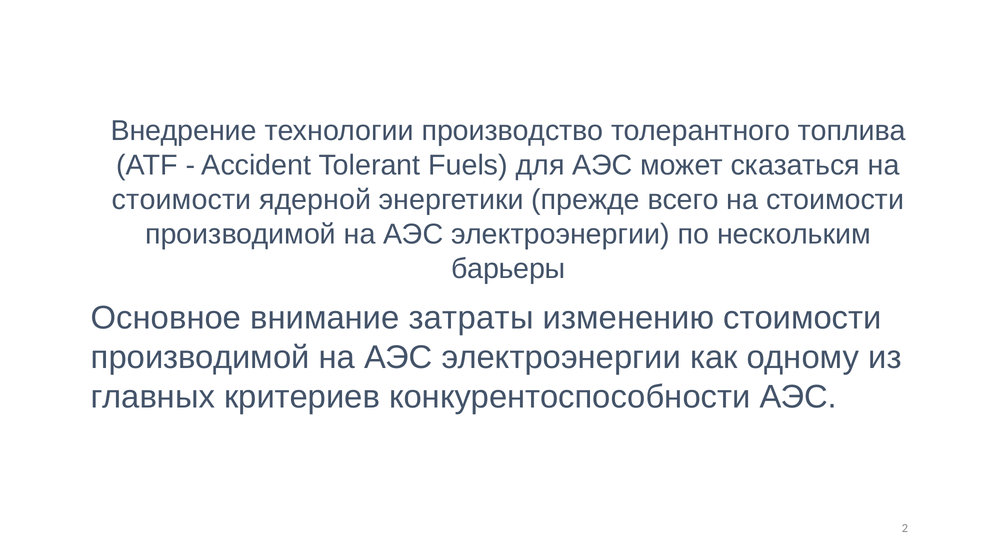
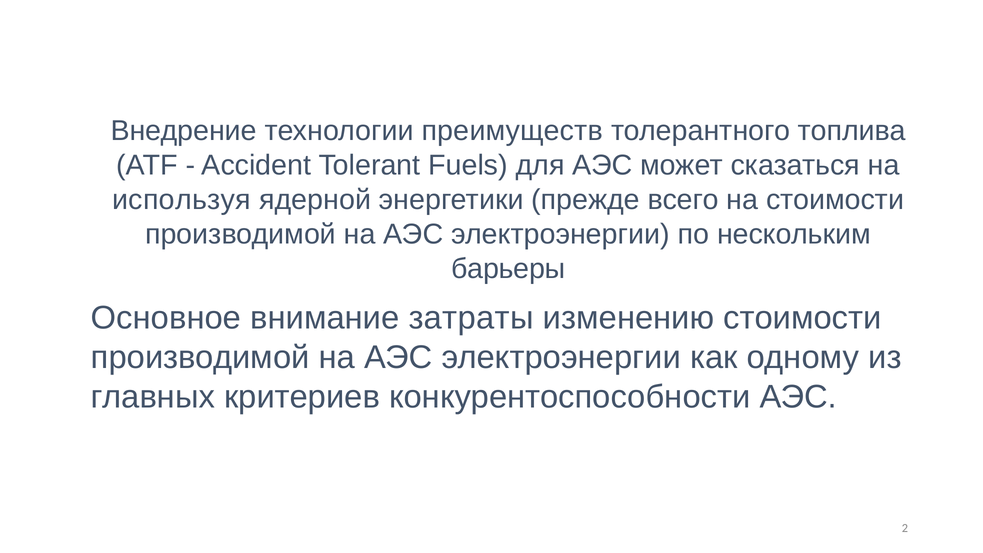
производство: производство -> преимуществ
стоимости at (182, 200): стоимости -> используя
